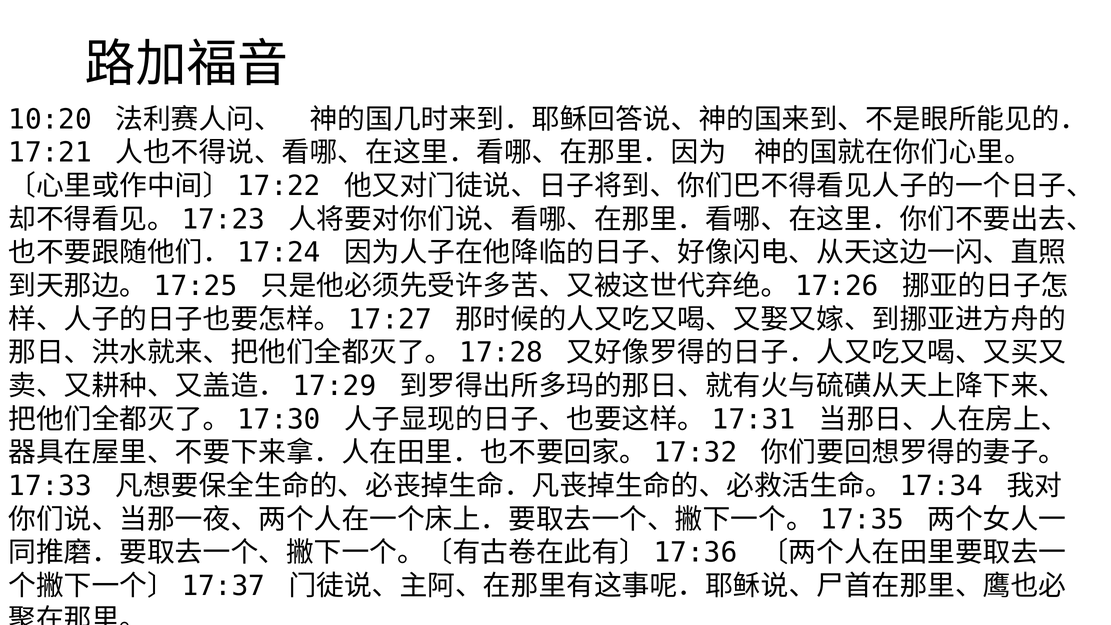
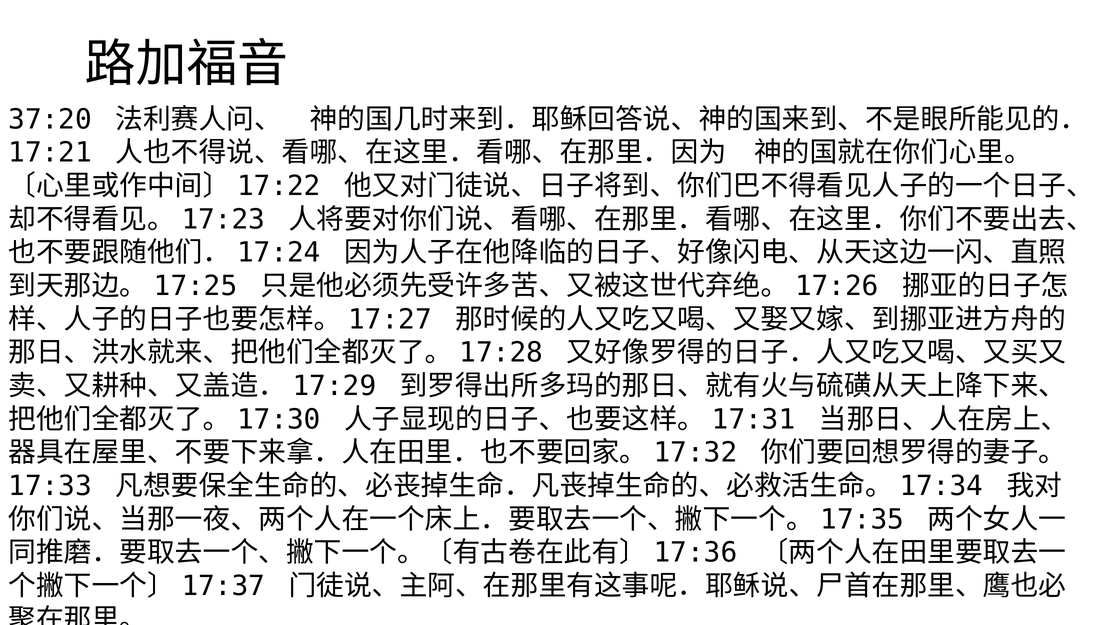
10:20: 10:20 -> 37:20
